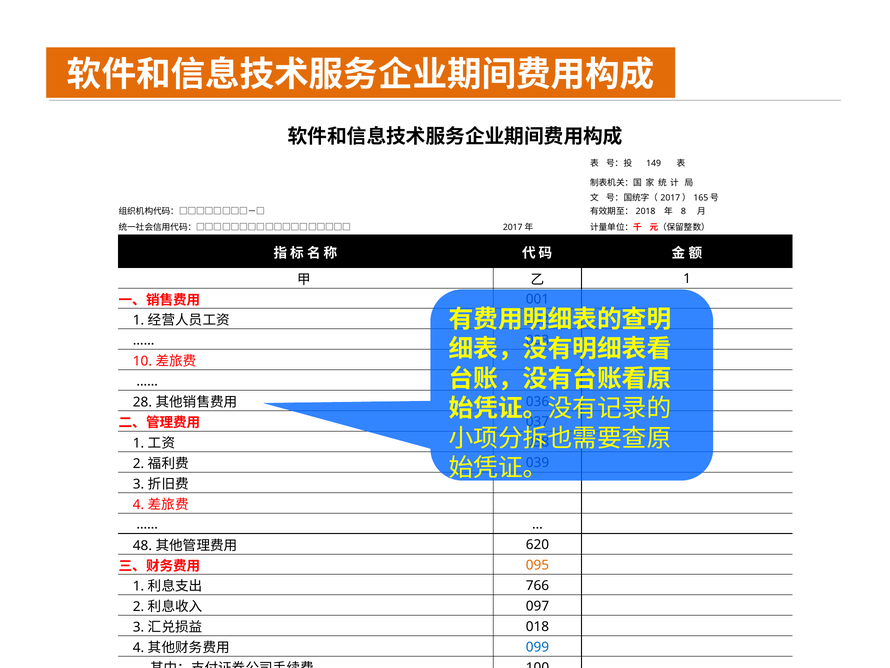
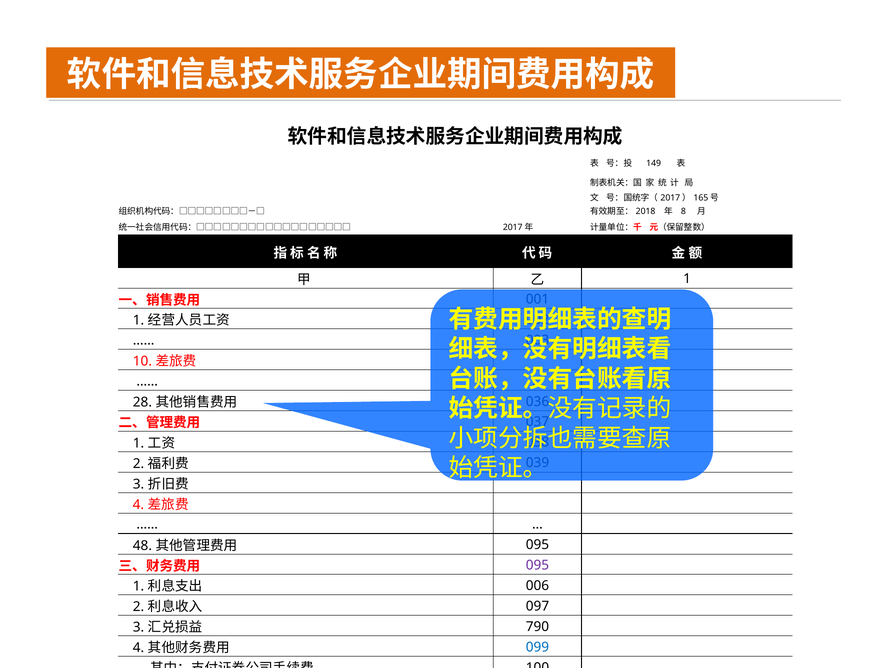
620 at (537, 544): 620 -> 095
095 at (537, 565) colour: orange -> purple
766: 766 -> 006
018: 018 -> 790
